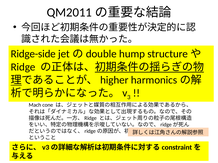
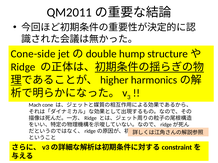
Ridge-side: Ridge-side -> Cone-side
